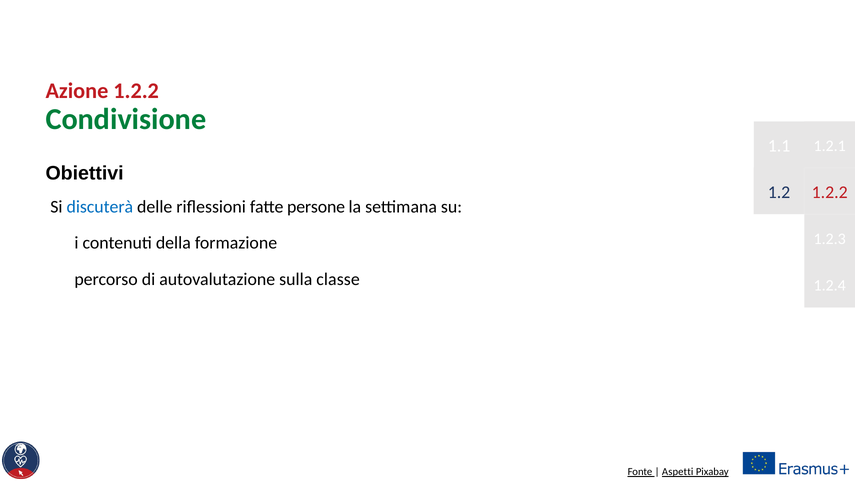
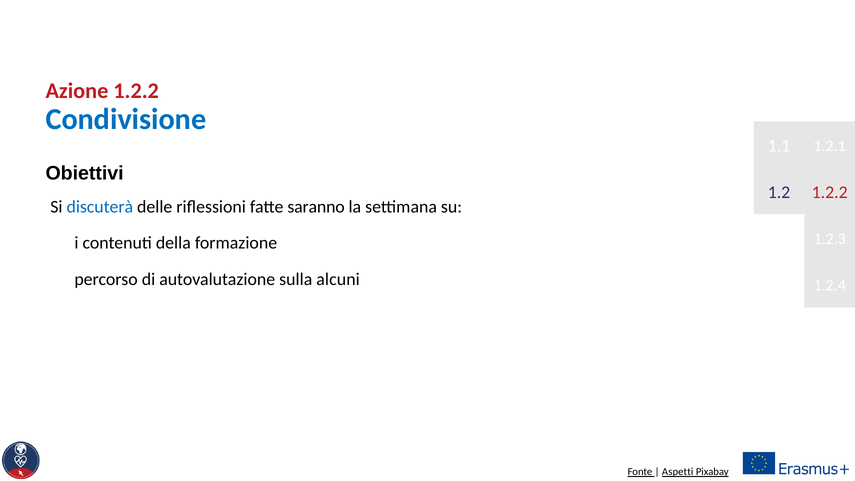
Condivisione colour: green -> blue
persone: persone -> saranno
classe: classe -> alcuni
